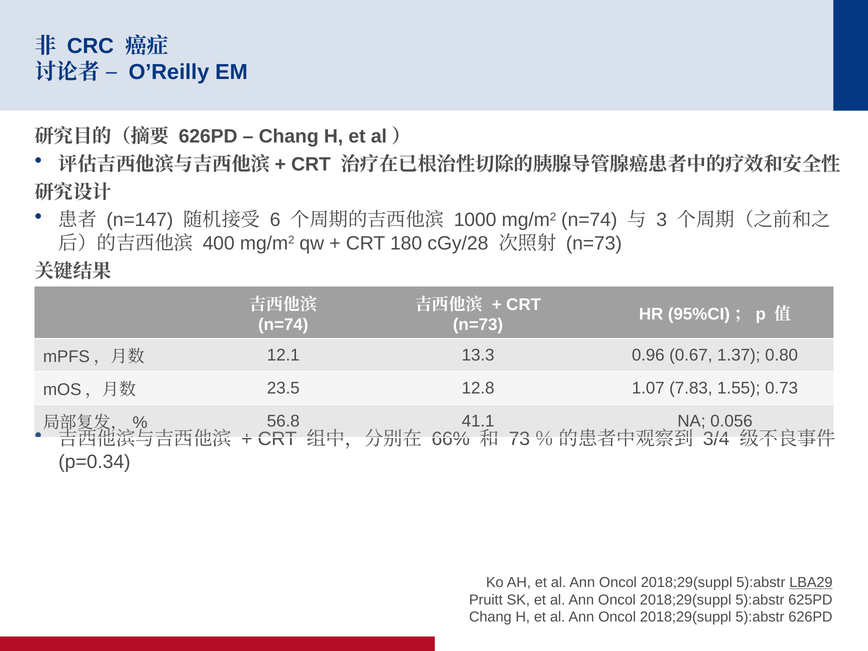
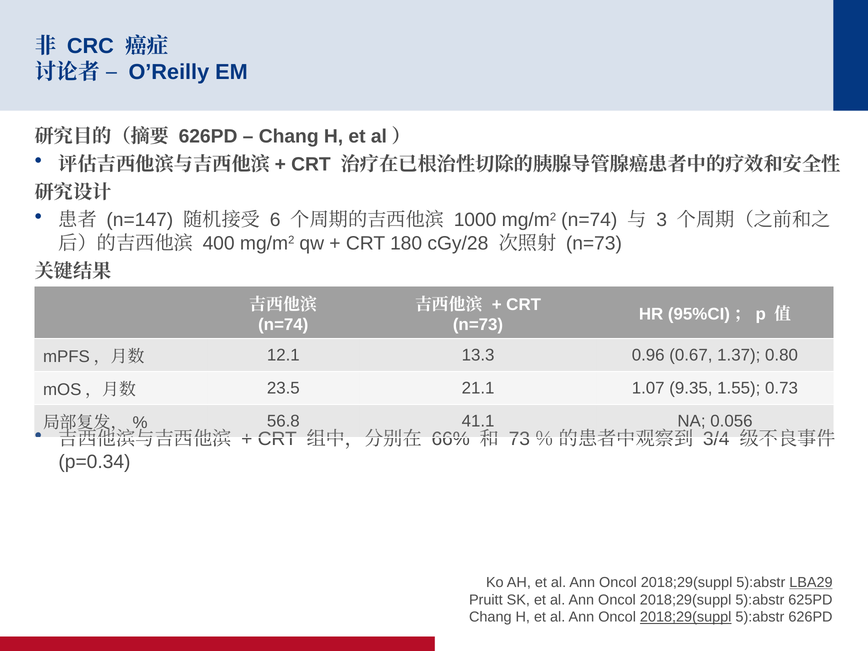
12.8: 12.8 -> 21.1
7.83: 7.83 -> 9.35
2018;29(suppl at (686, 617) underline: none -> present
